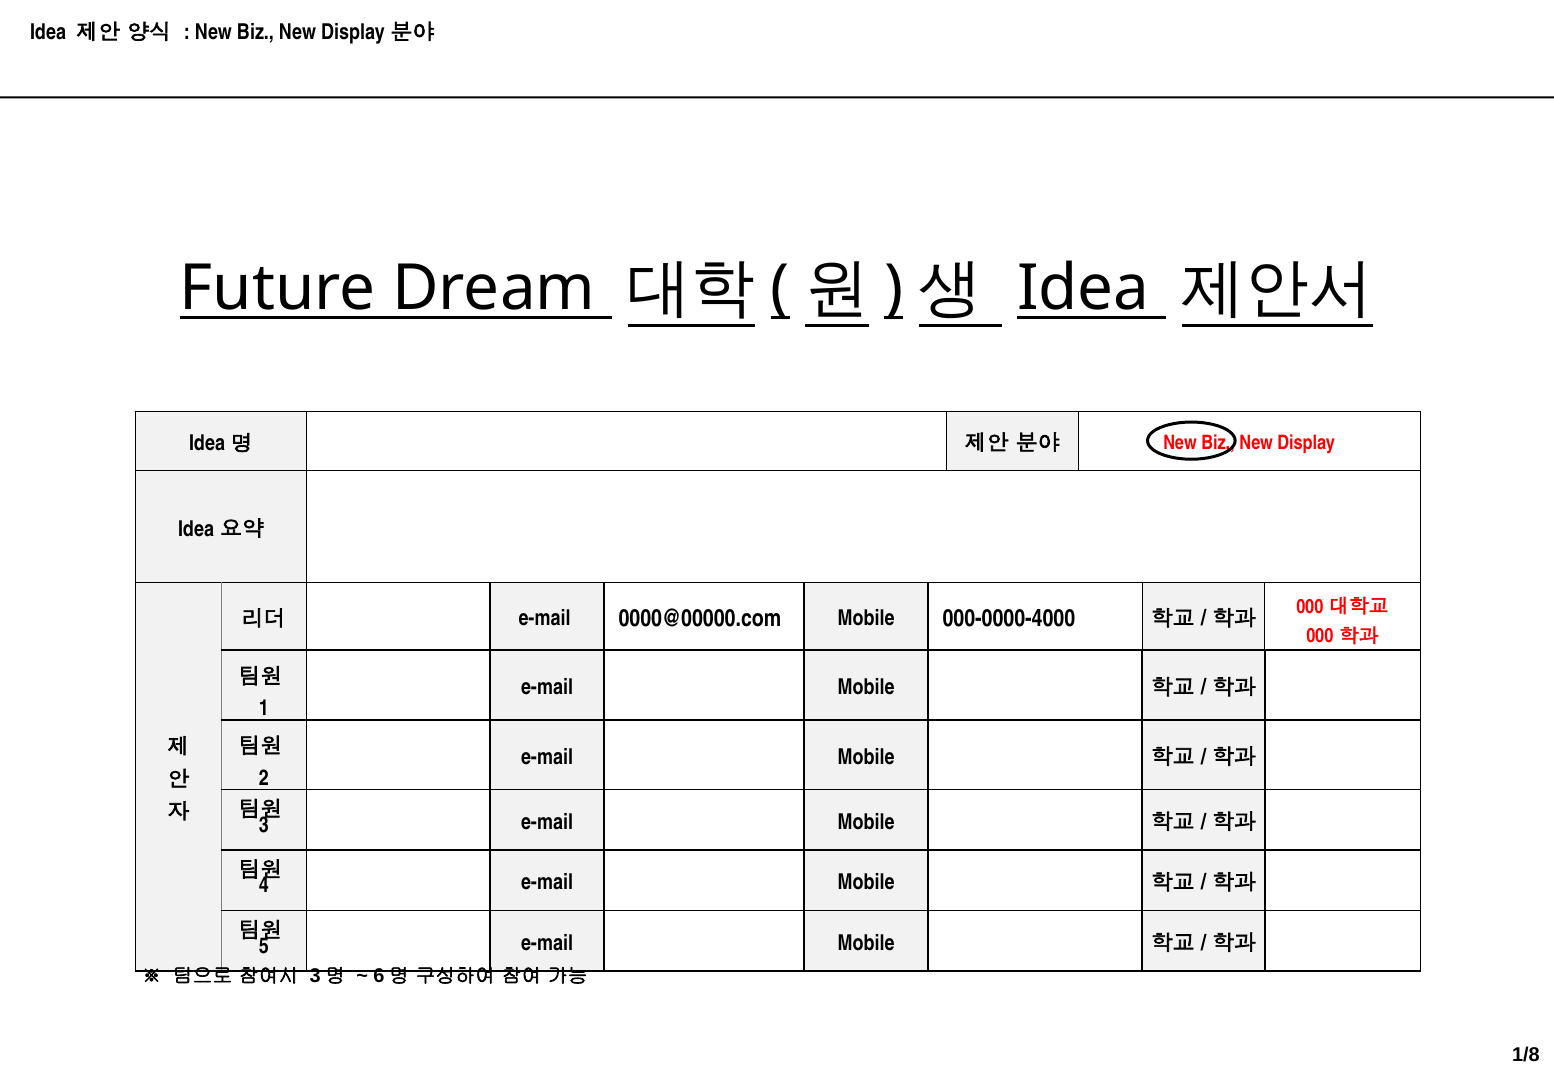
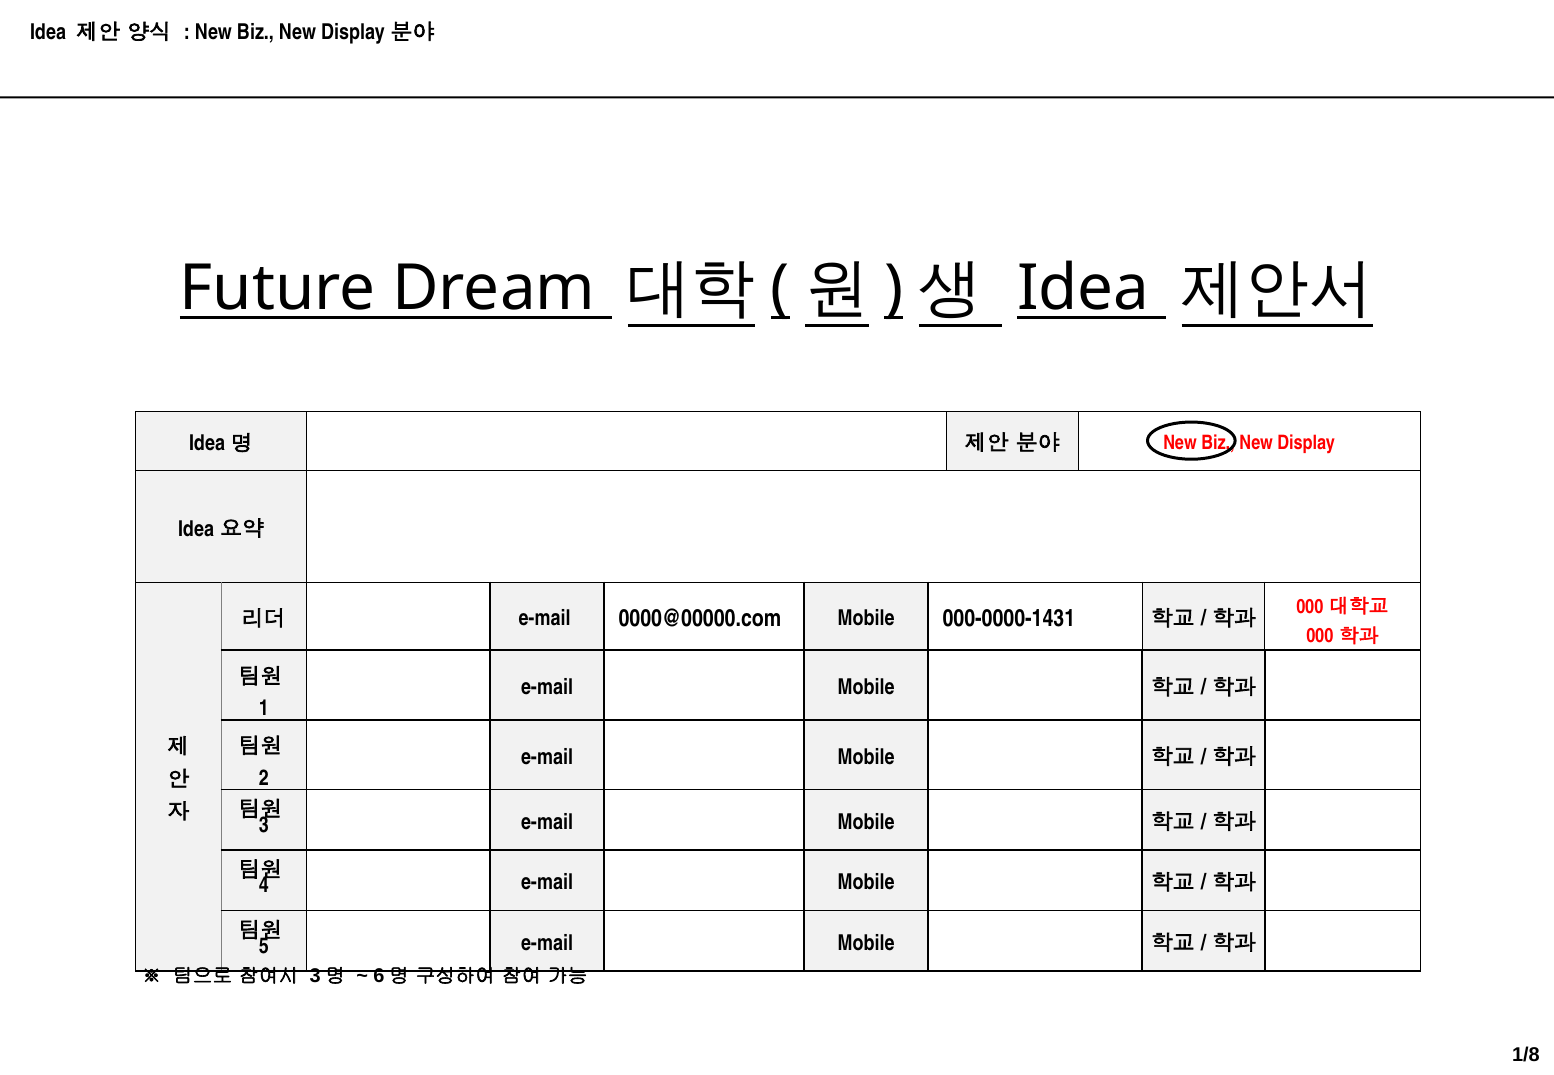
000-0000-4000: 000-0000-4000 -> 000-0000-1431
